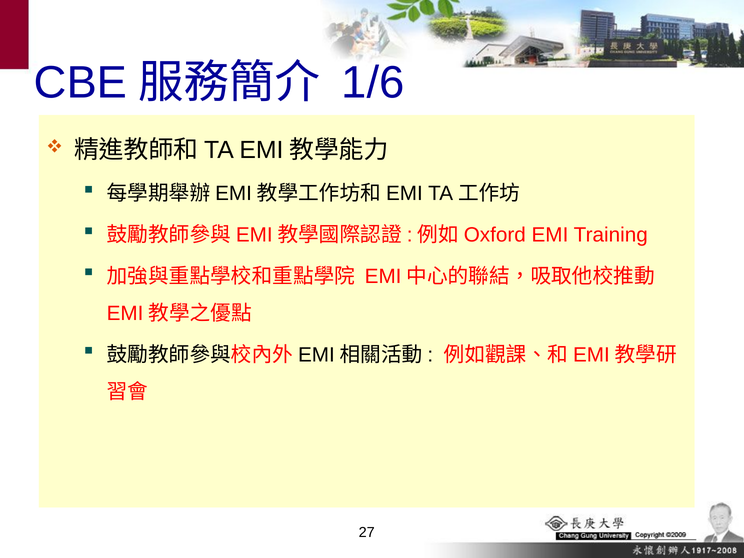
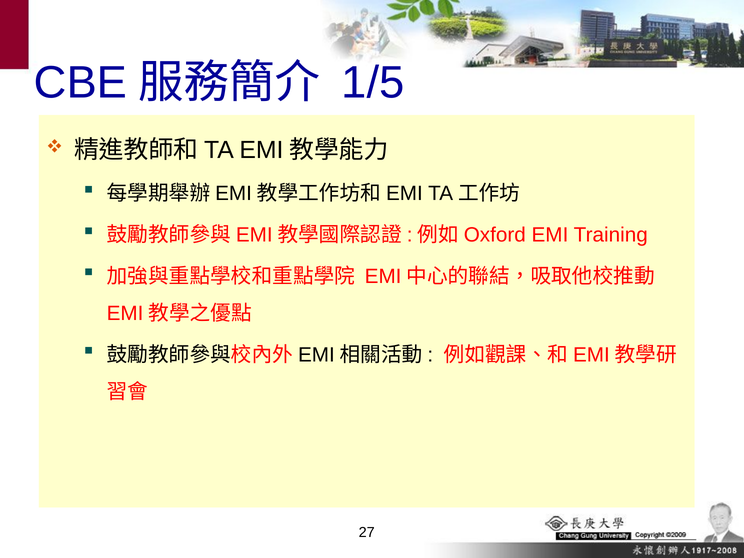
1/6: 1/6 -> 1/5
